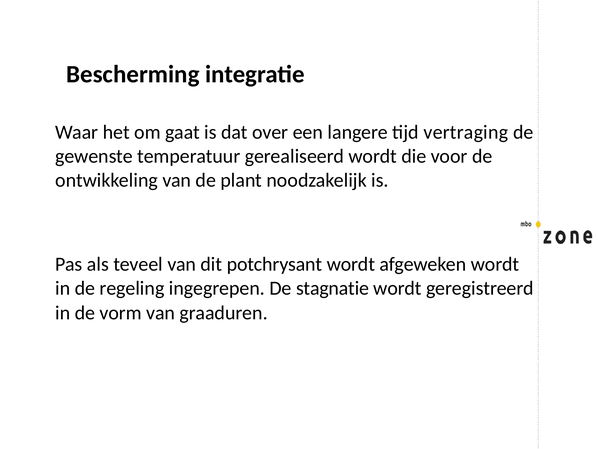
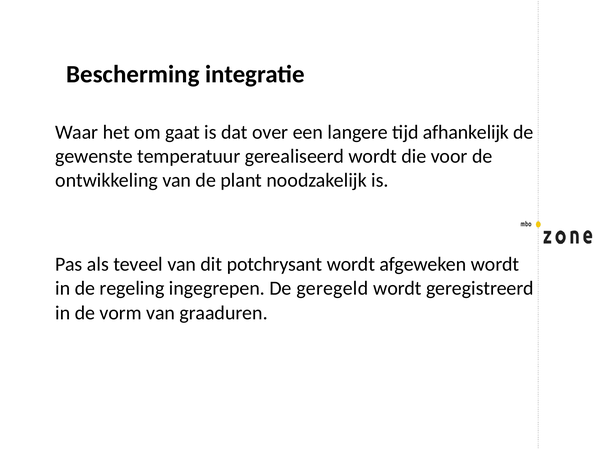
vertraging: vertraging -> afhankelijk
stagnatie: stagnatie -> geregeld
